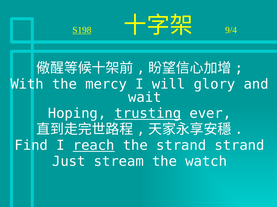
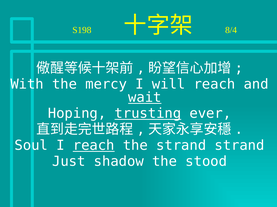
S198 underline: present -> none
9/4: 9/4 -> 8/4
will glory: glory -> reach
wait underline: none -> present
Find: Find -> Soul
stream: stream -> shadow
watch: watch -> stood
